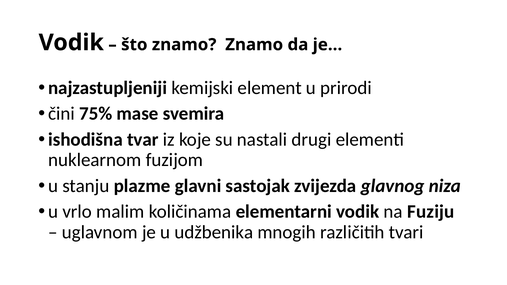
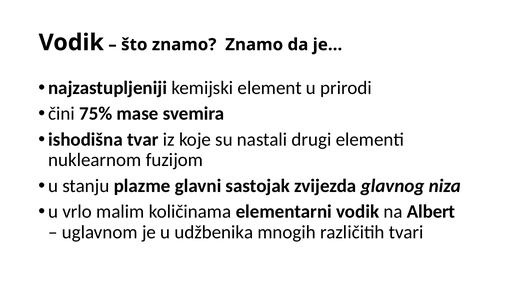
Fuziju: Fuziju -> Albert
